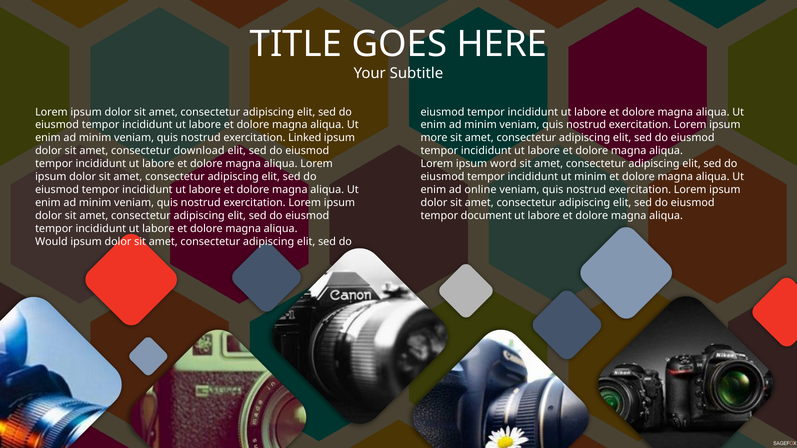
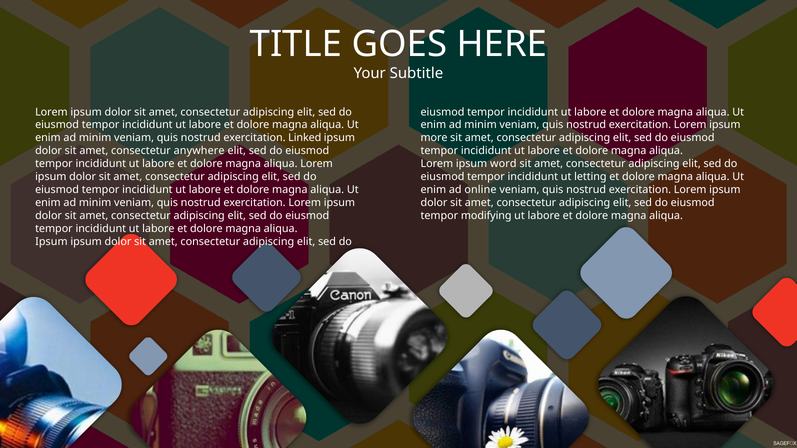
download: download -> anywhere
ut minim: minim -> letting
document: document -> modifying
Would at (51, 242): Would -> Ipsum
